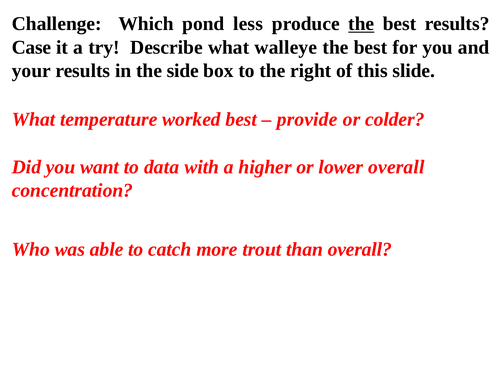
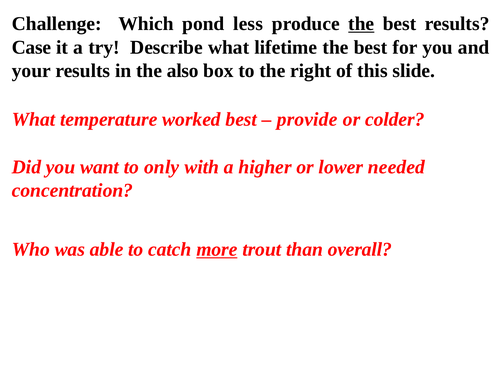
walleye: walleye -> lifetime
side: side -> also
data: data -> only
lower overall: overall -> needed
more underline: none -> present
